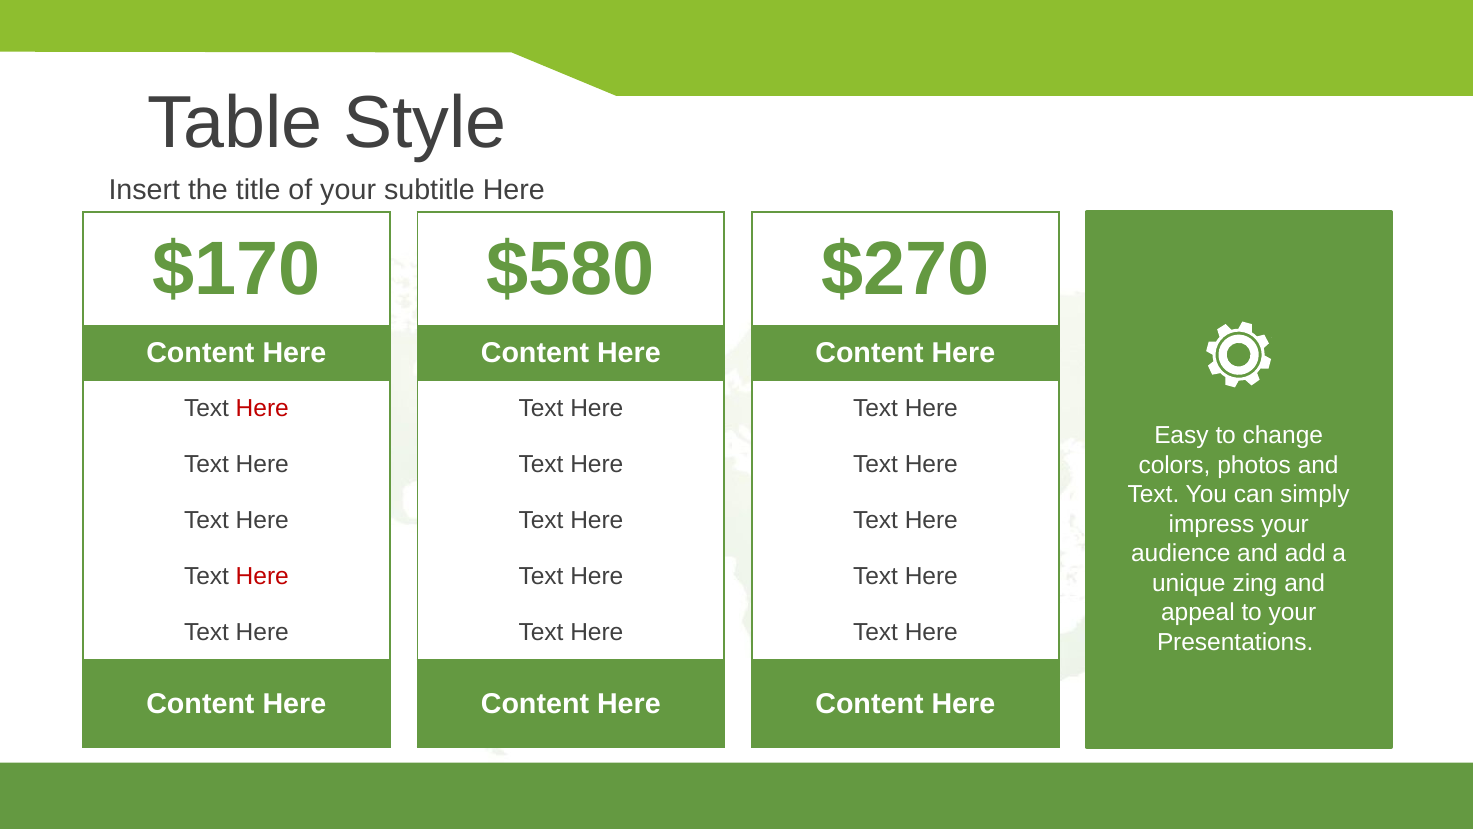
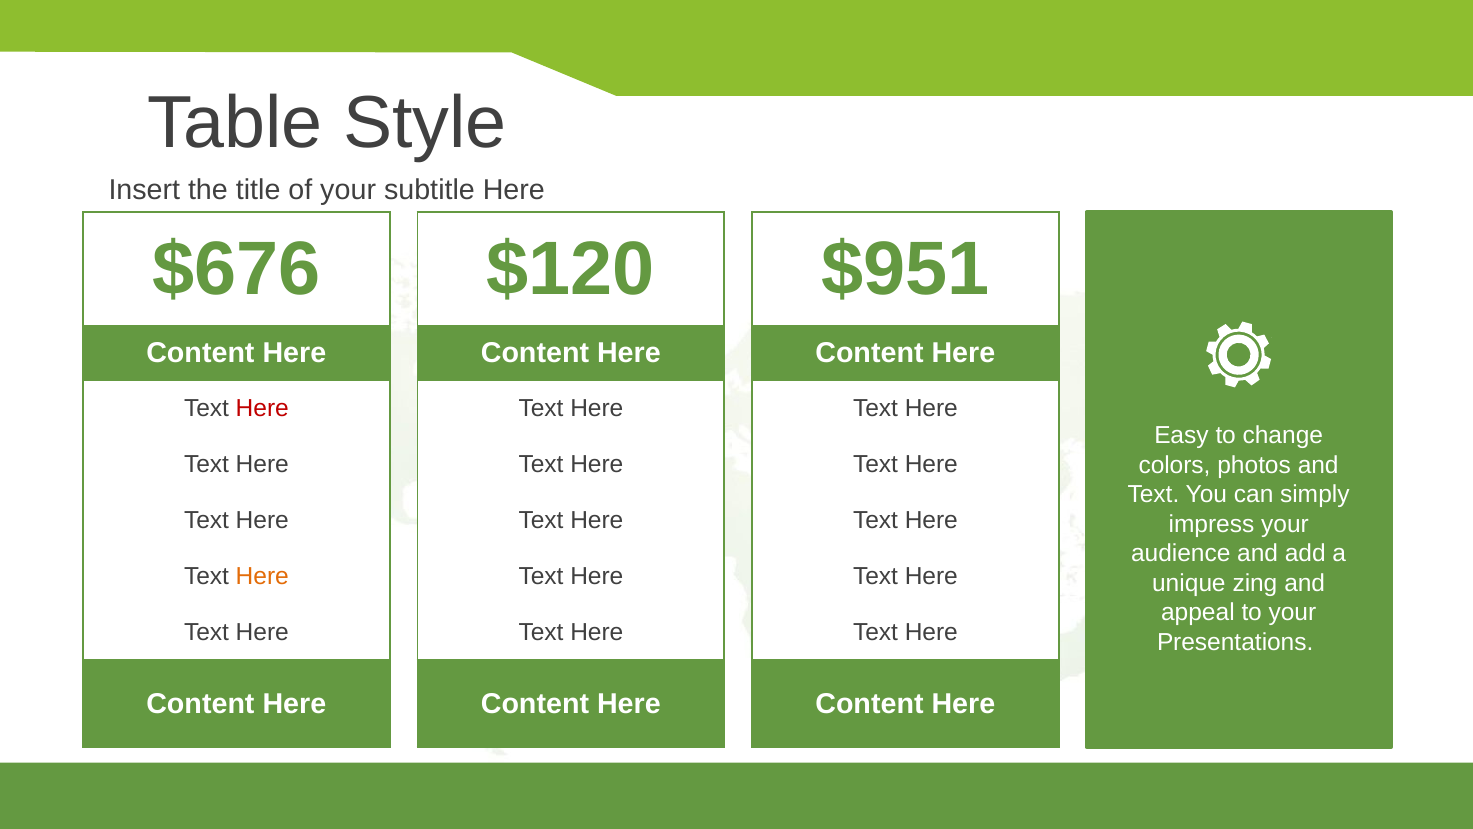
$170: $170 -> $676
$580: $580 -> $120
$270: $270 -> $951
Here at (262, 576) colour: red -> orange
